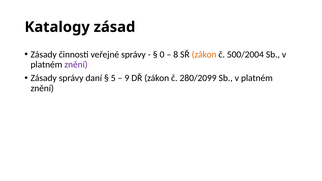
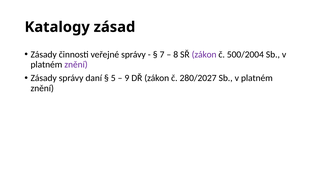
0: 0 -> 7
zákon at (204, 54) colour: orange -> purple
280/2099: 280/2099 -> 280/2027
